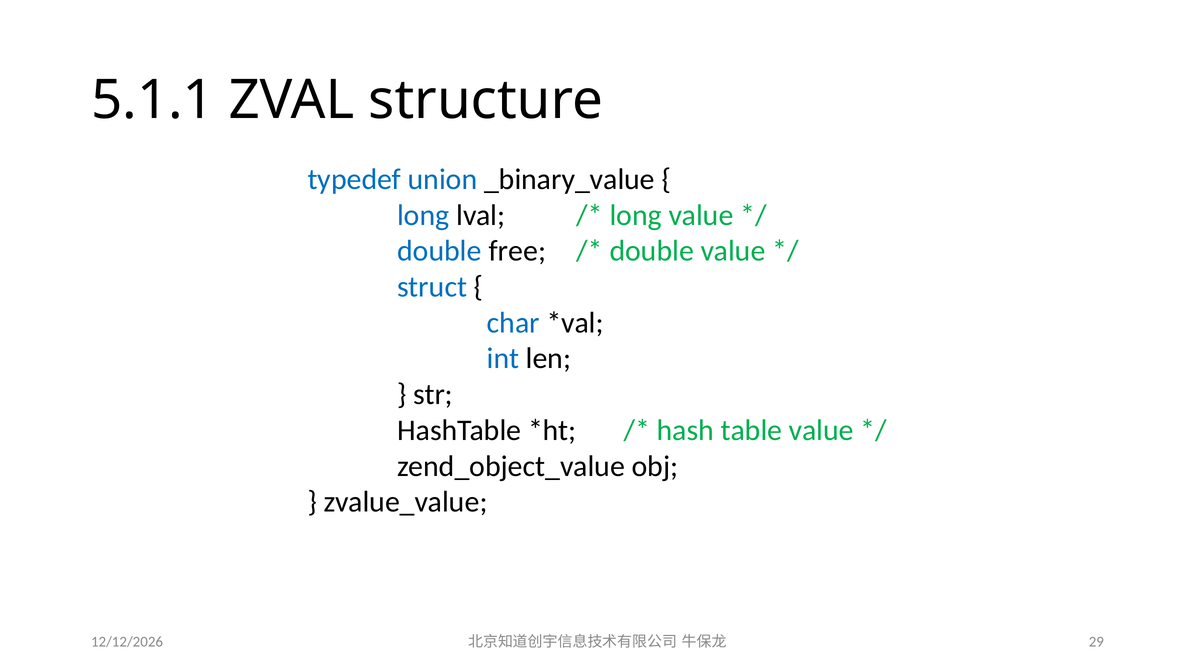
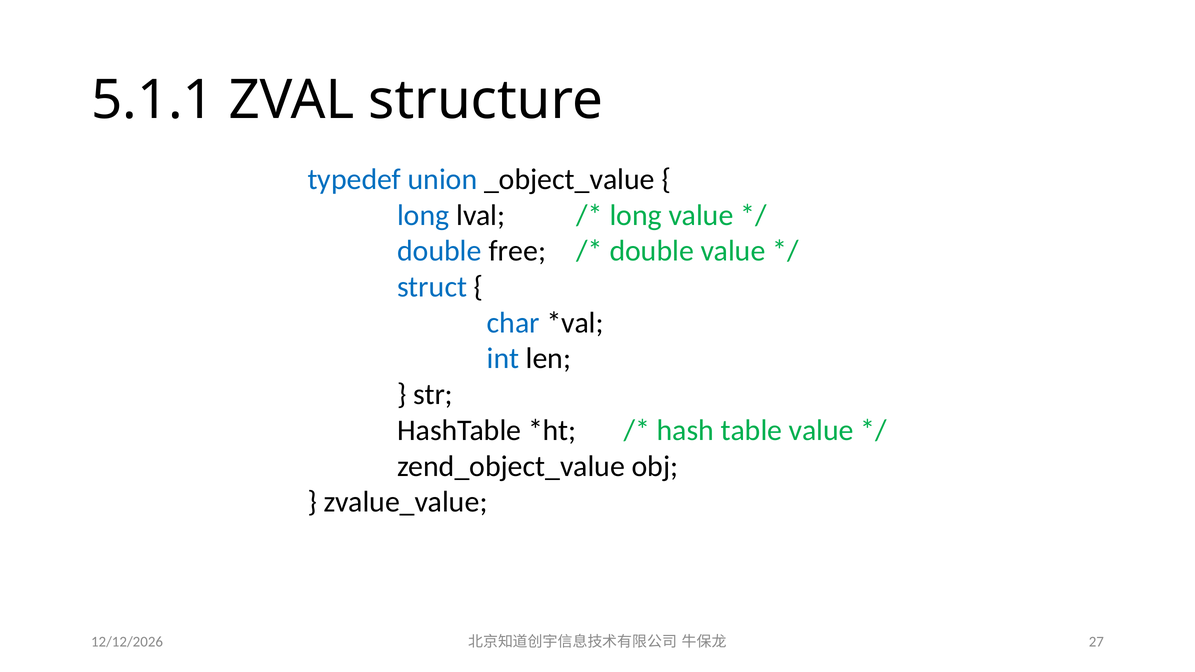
_binary_value: _binary_value -> _object_value
29: 29 -> 27
